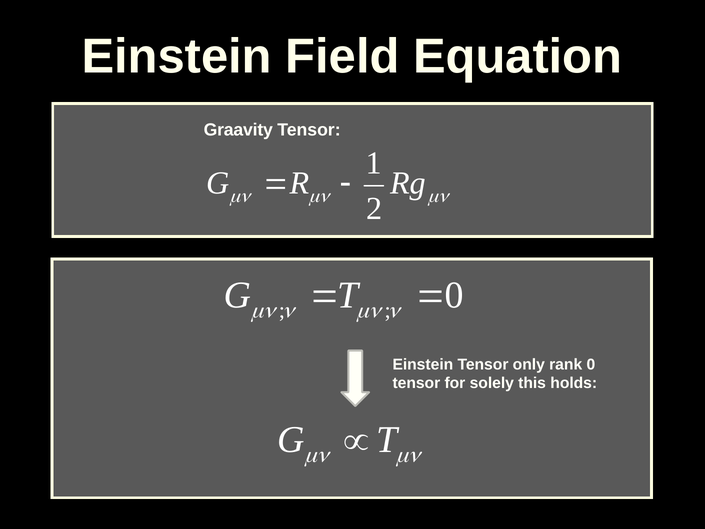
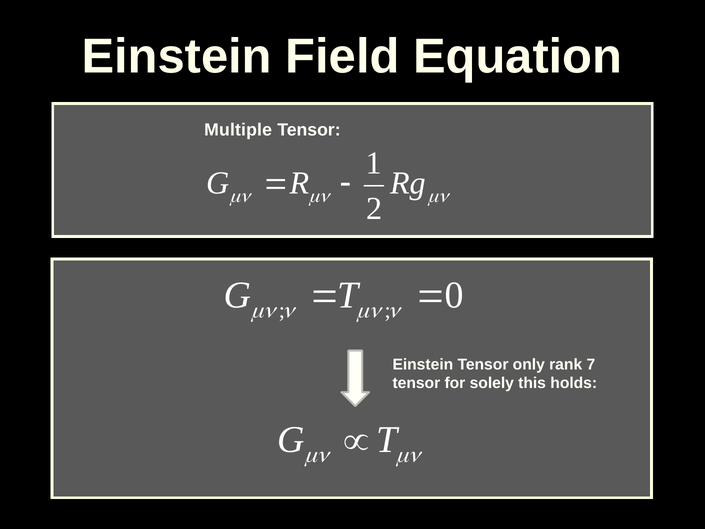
Graavity: Graavity -> Multiple
rank 0: 0 -> 7
